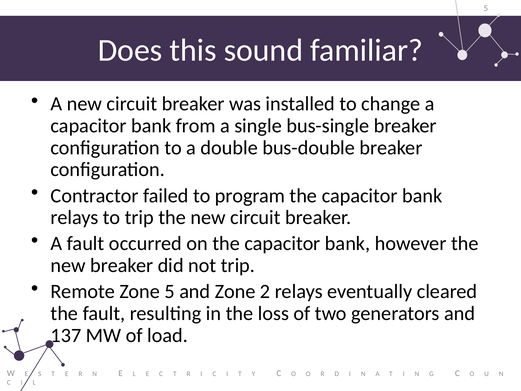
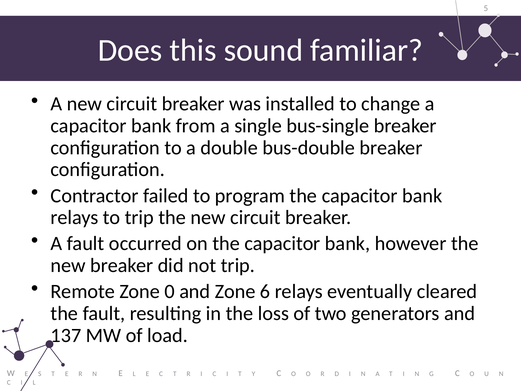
Zone 5: 5 -> 0
2: 2 -> 6
